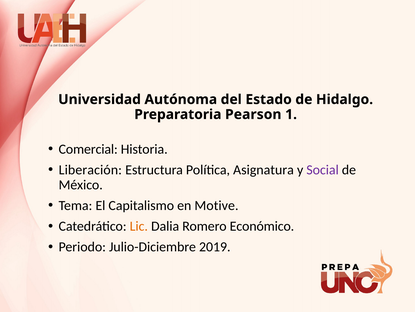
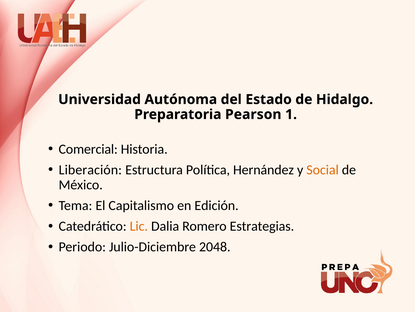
Asignatura: Asignatura -> Hernández
Social colour: purple -> orange
Motive: Motive -> Edición
Económico: Económico -> Estrategias
2019: 2019 -> 2048
